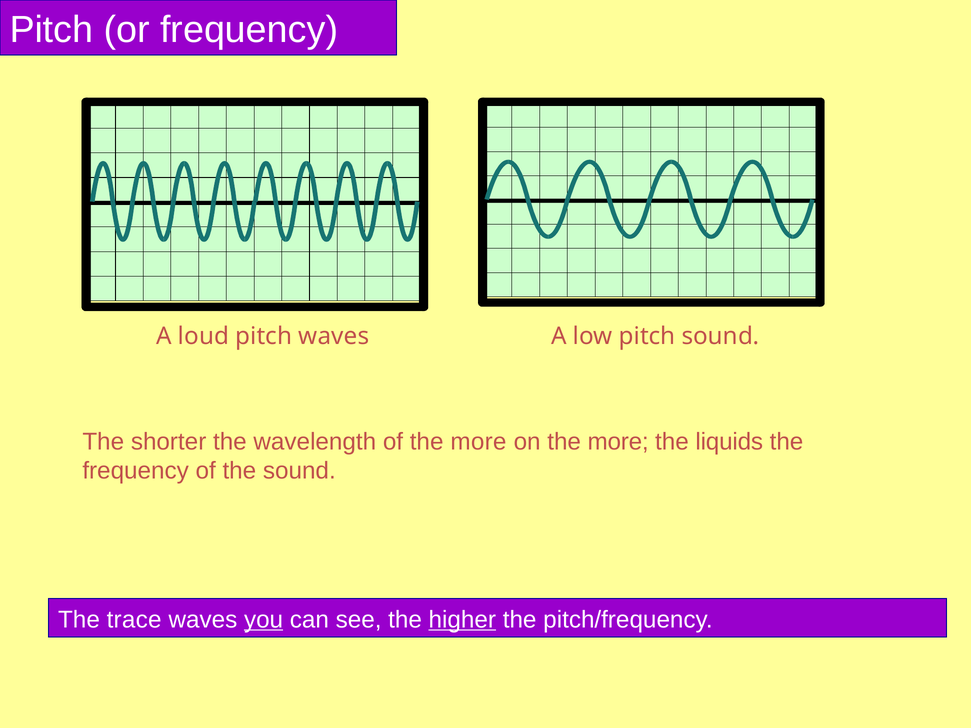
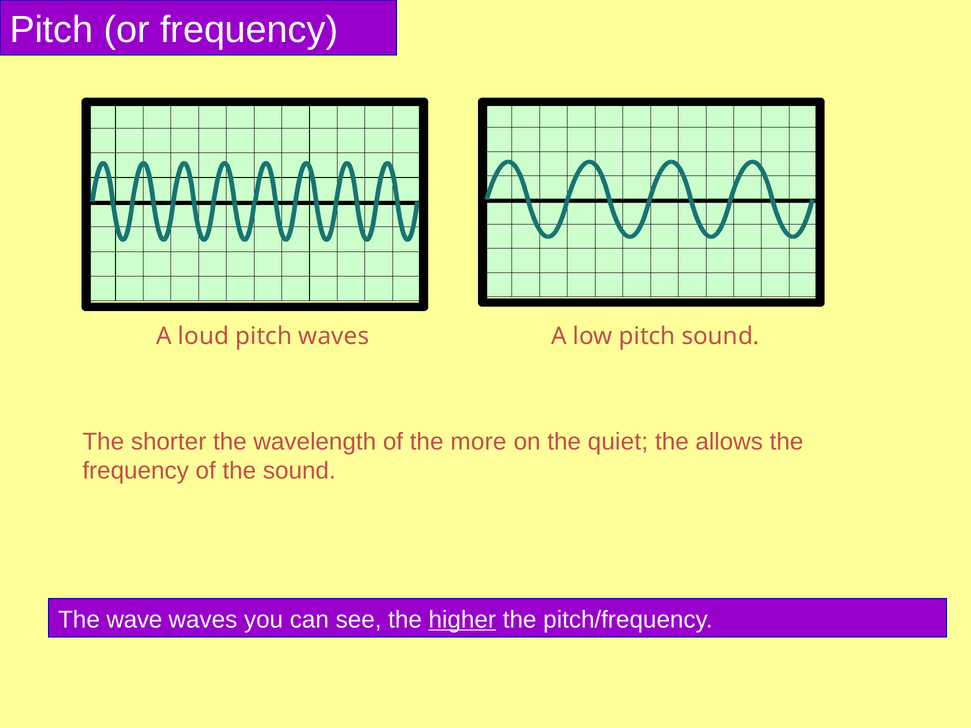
on the more: more -> quiet
liquids: liquids -> allows
trace: trace -> wave
you underline: present -> none
